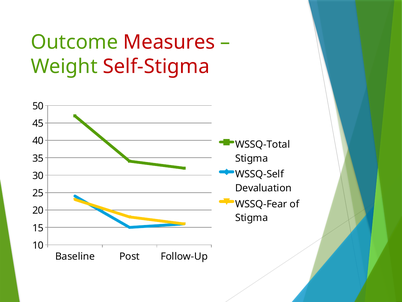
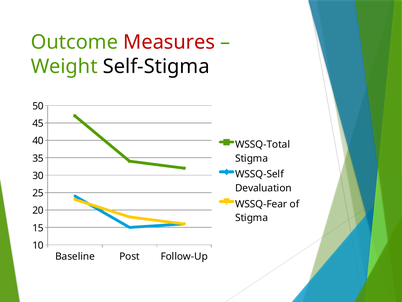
Self-Stigma colour: red -> black
